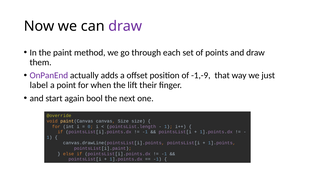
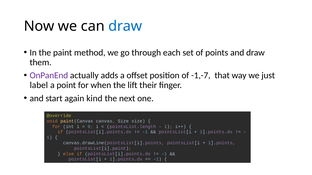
draw at (125, 26) colour: purple -> blue
-1,-9: -1,-9 -> -1,-7
bool: bool -> kind
